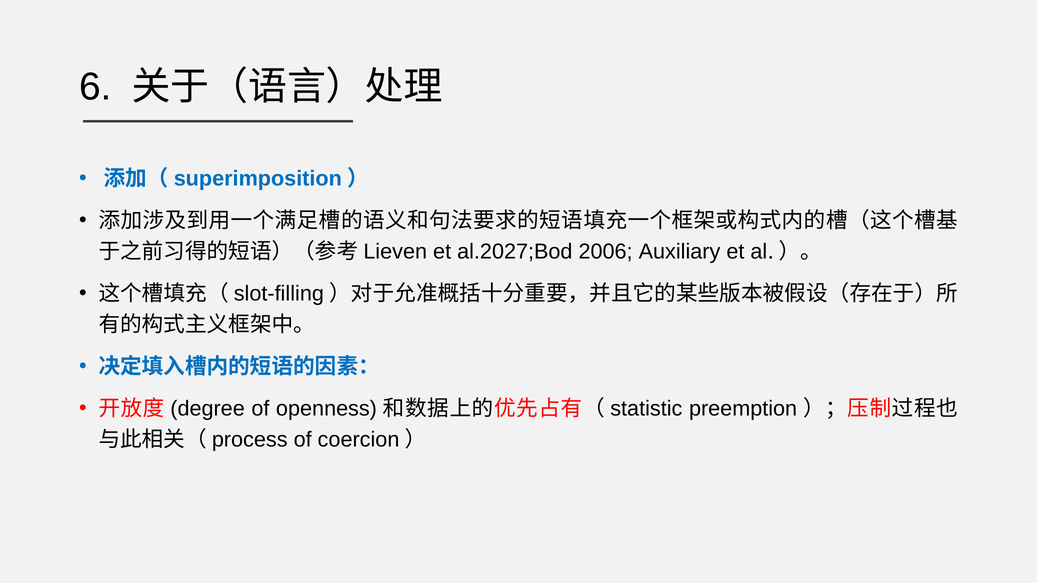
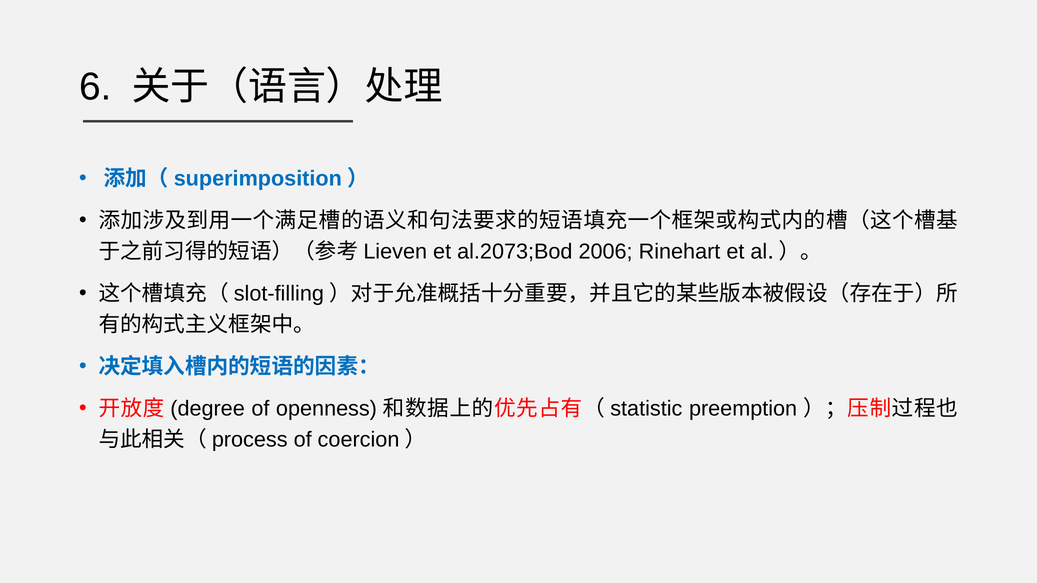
al.2027;Bod: al.2027;Bod -> al.2073;Bod
Auxiliary: Auxiliary -> Rinehart
